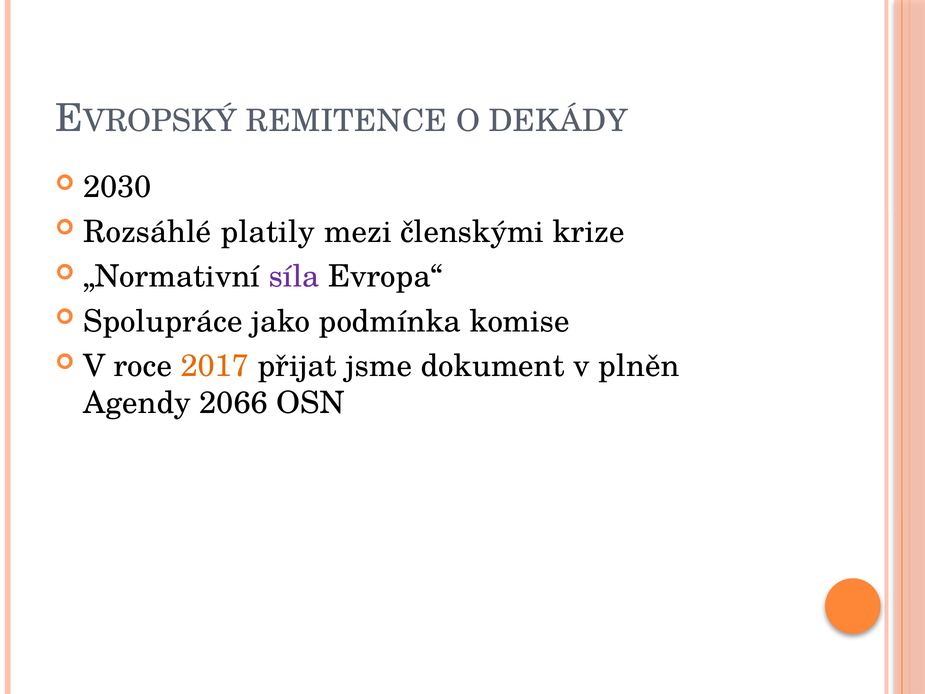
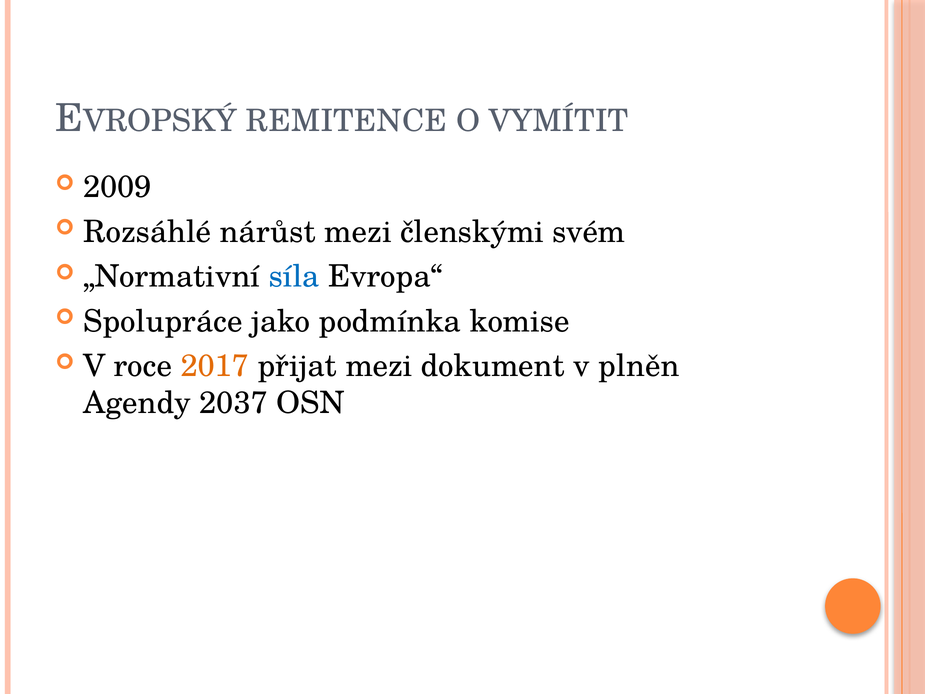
DEKÁDY: DEKÁDY -> VYMÍTIT
2030: 2030 -> 2009
platily: platily -> nárůst
krize: krize -> svém
síla colour: purple -> blue
přijat jsme: jsme -> mezi
2066: 2066 -> 2037
